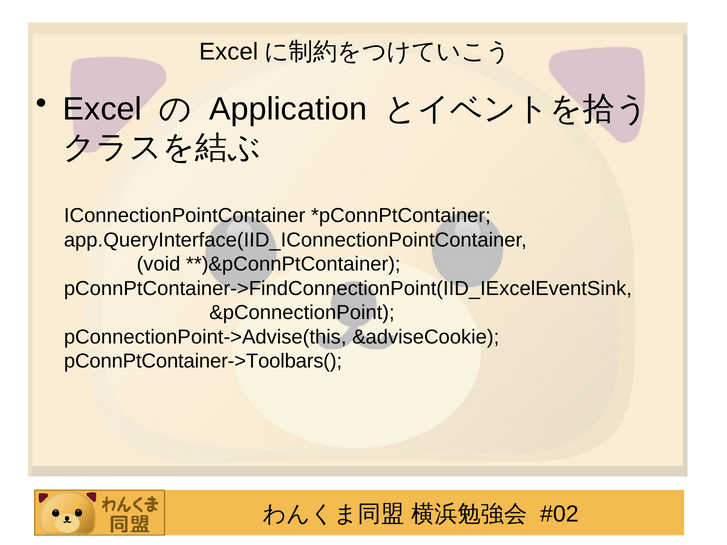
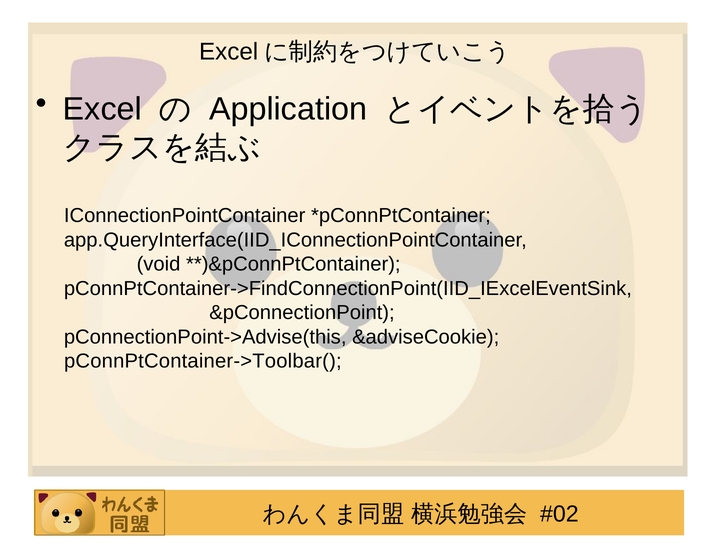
pConnPtContainer->Toolbars(: pConnPtContainer->Toolbars( -> pConnPtContainer->Toolbar(
